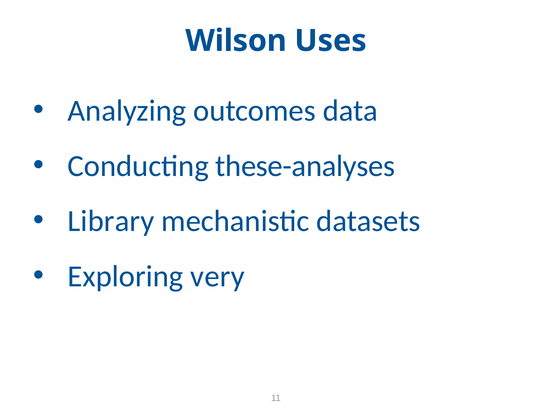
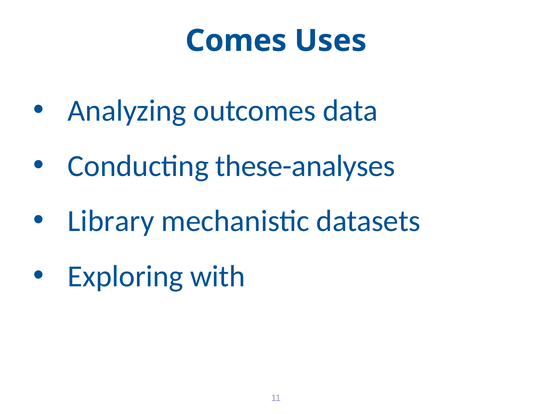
Wilson: Wilson -> Comes
very: very -> with
